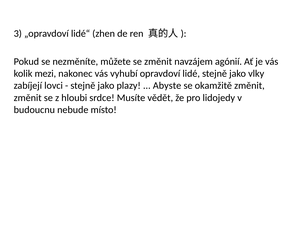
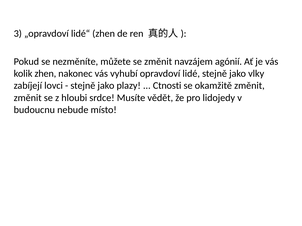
kolik mezi: mezi -> zhen
Abyste: Abyste -> Ctnosti
